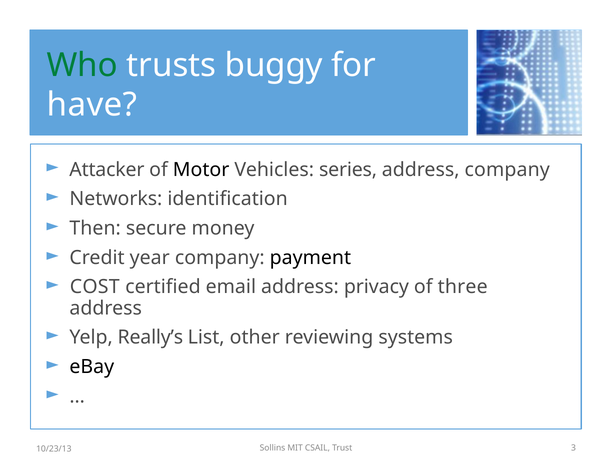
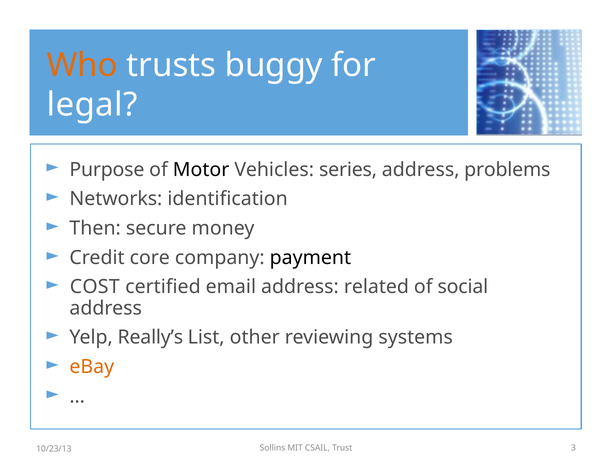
Who colour: green -> orange
have: have -> legal
Attacker: Attacker -> Purpose
address company: company -> problems
year: year -> core
privacy: privacy -> related
three: three -> social
eBay colour: black -> orange
